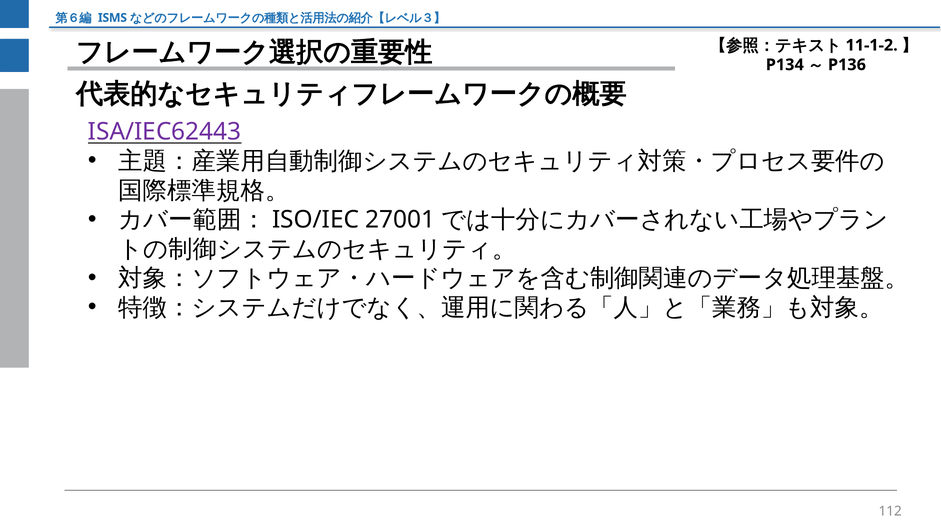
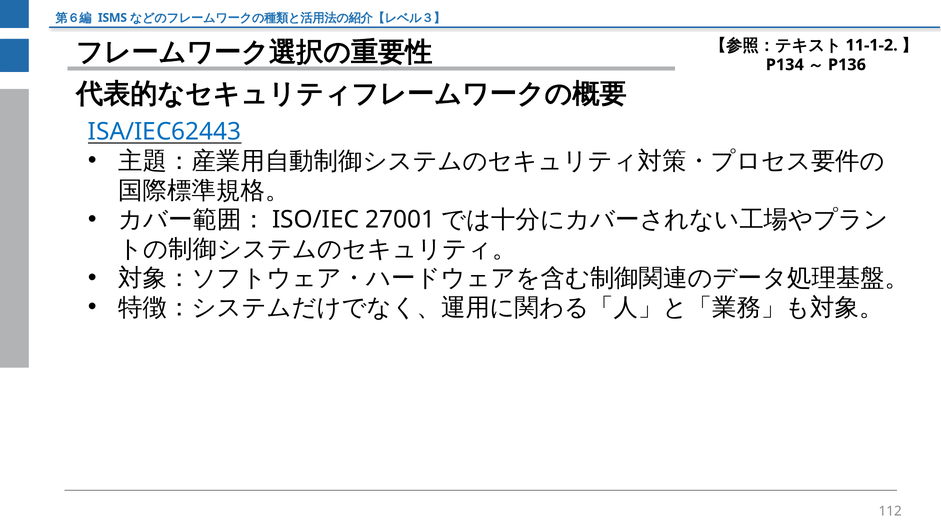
ISA/IEC62443 colour: purple -> blue
